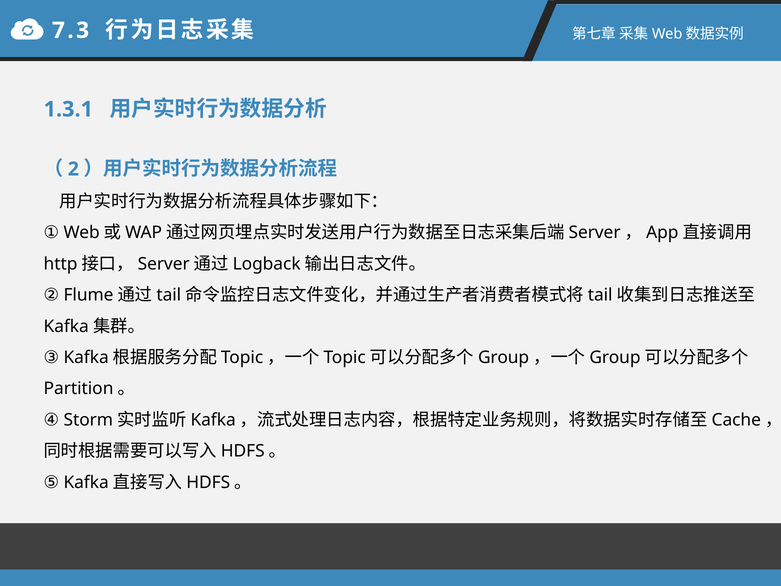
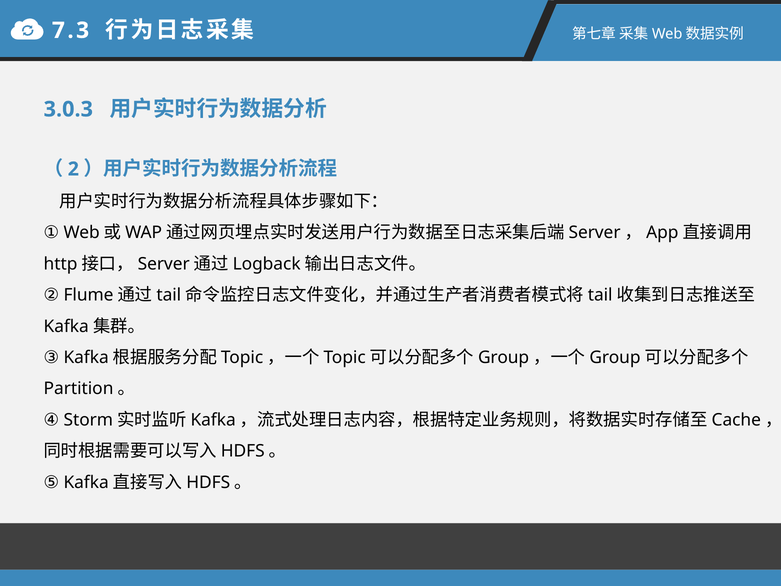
1.3.1: 1.3.1 -> 3.0.3
